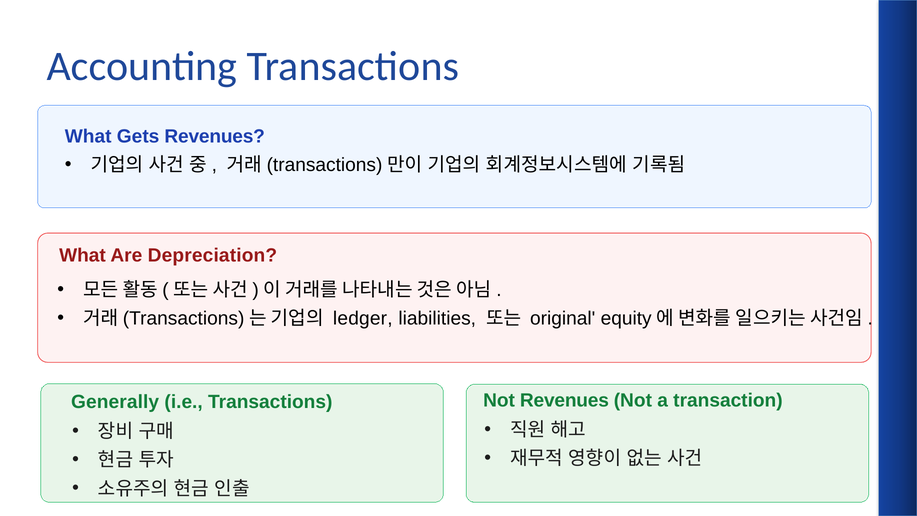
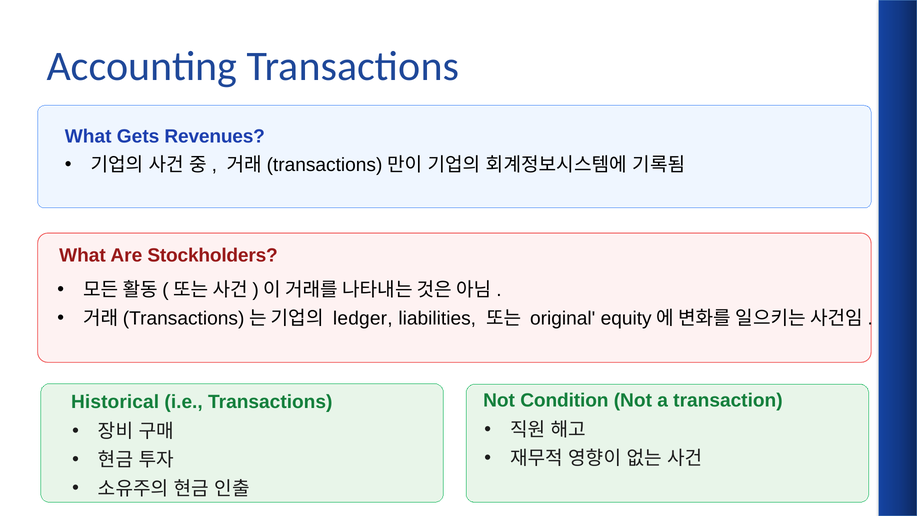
Depreciation: Depreciation -> Stockholders
Not Revenues: Revenues -> Condition
Generally: Generally -> Historical
